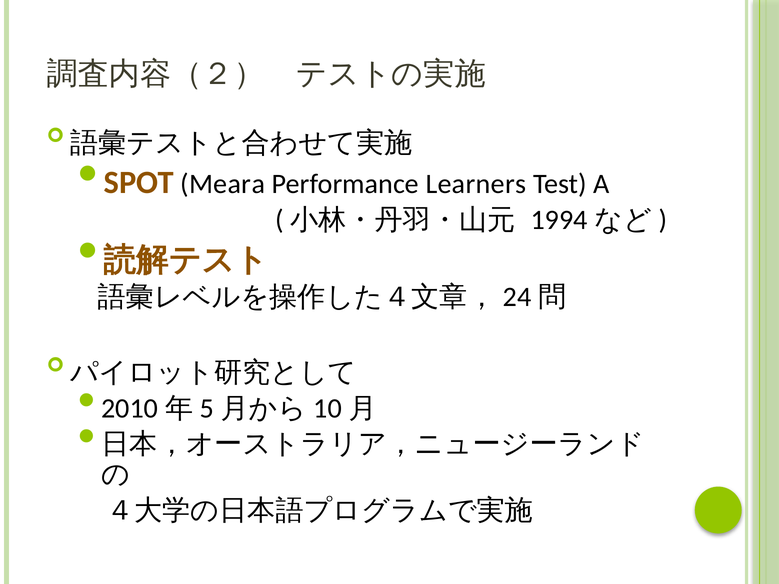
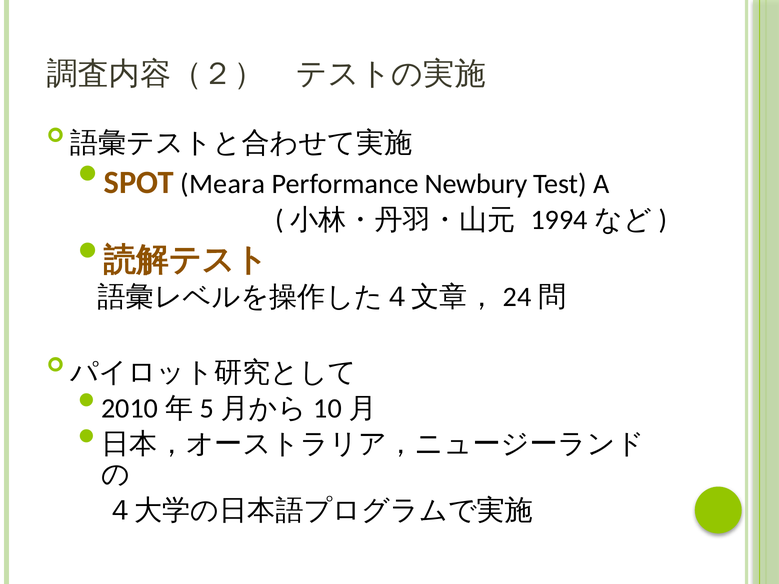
Learners: Learners -> Newbury
